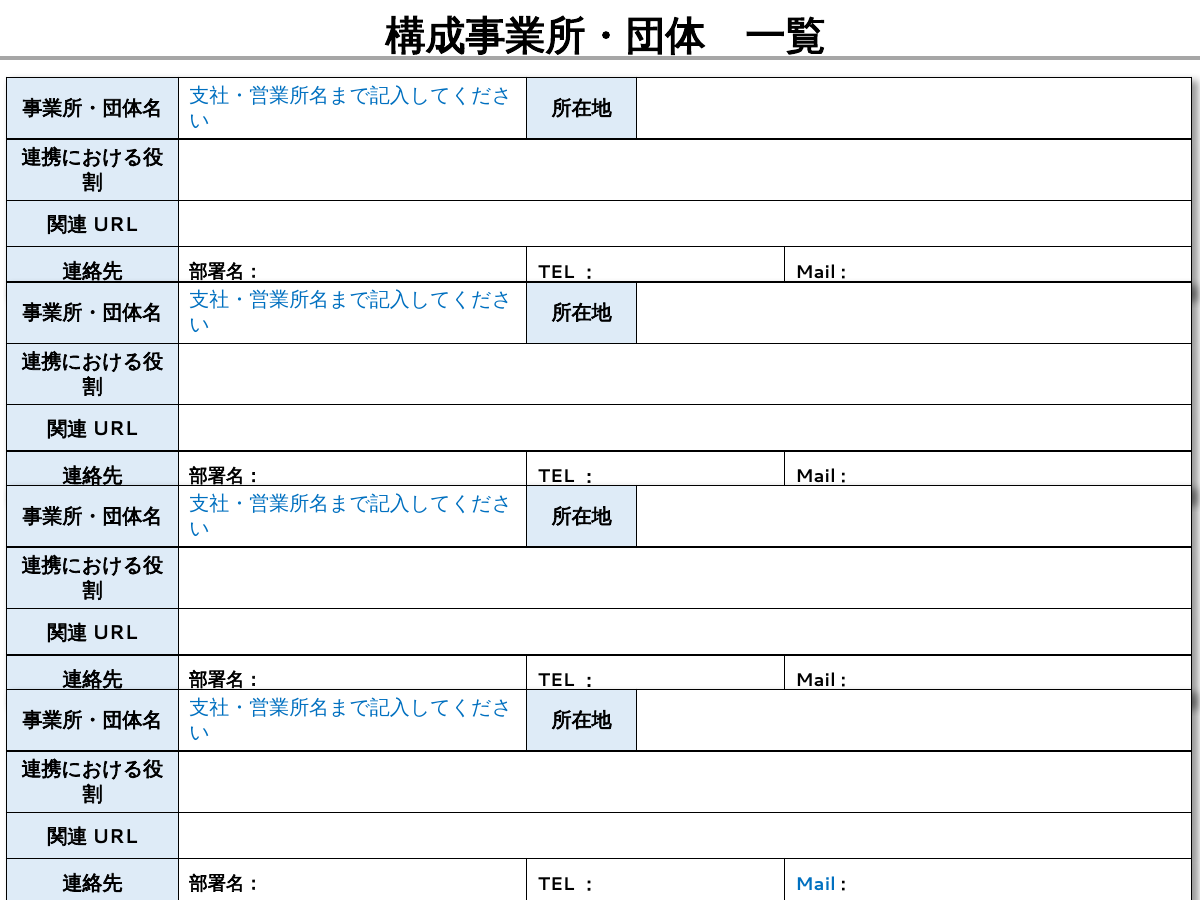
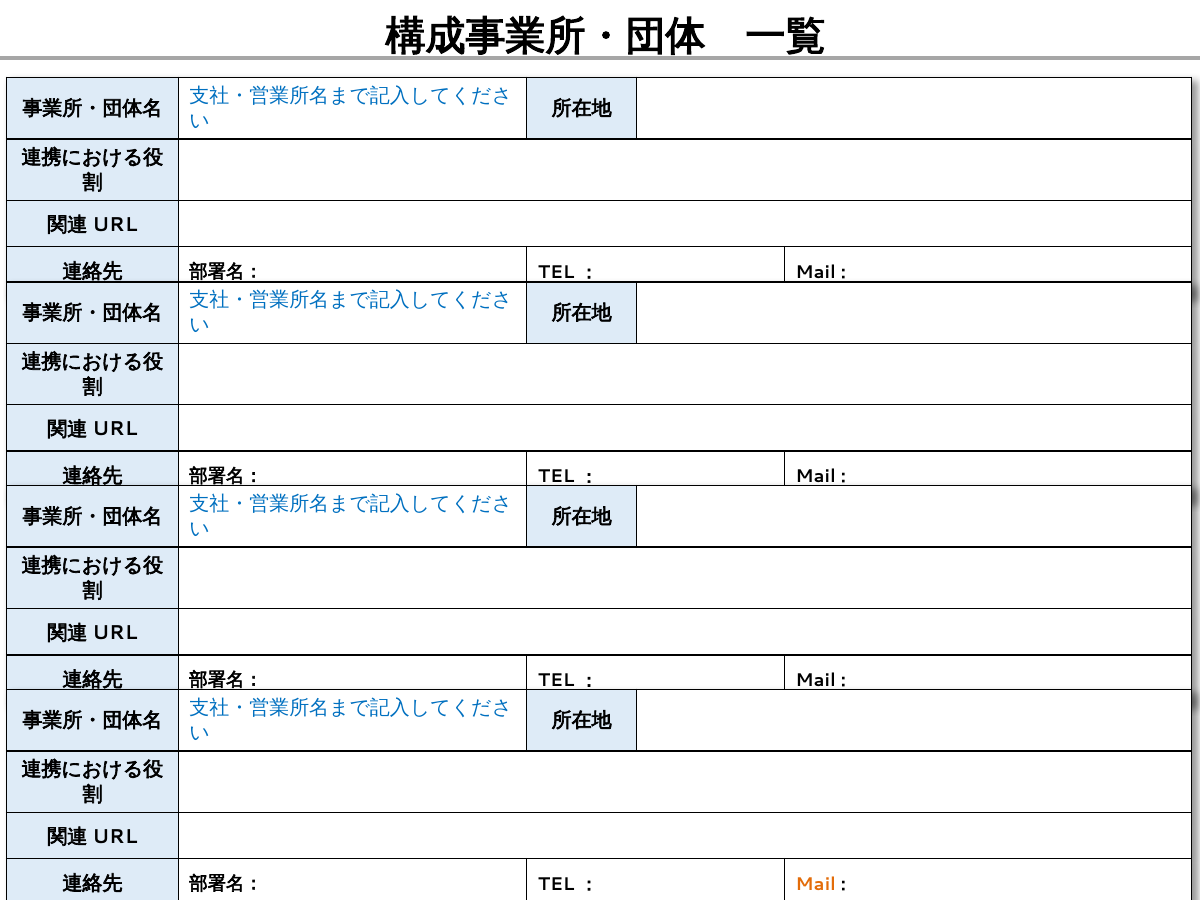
Mail at (816, 884) colour: blue -> orange
